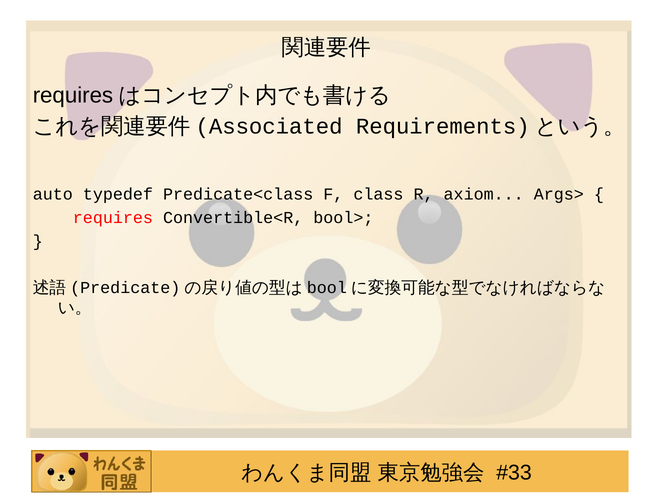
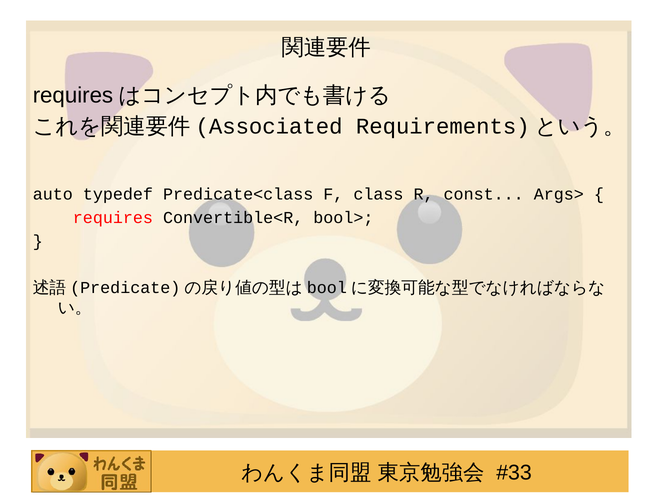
axiom: axiom -> const
